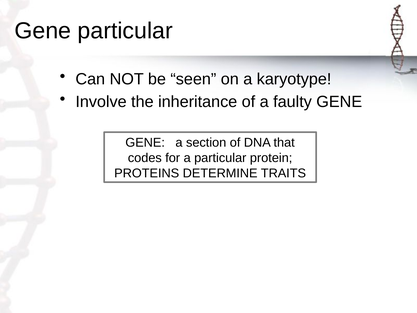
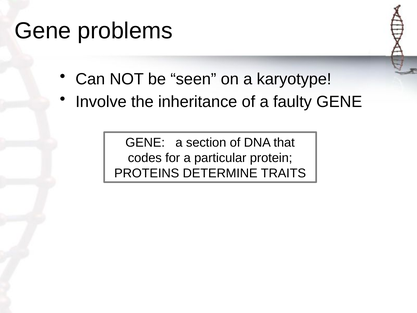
Gene particular: particular -> problems
